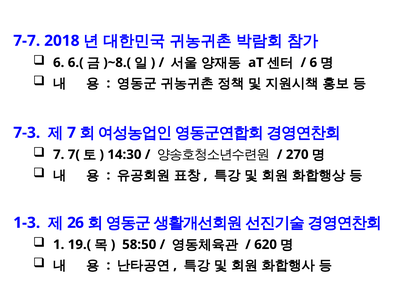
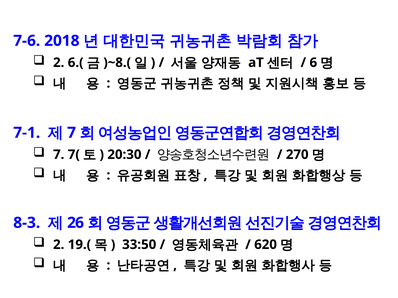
7-7: 7-7 -> 7-6
6 at (59, 63): 6 -> 2
7-3: 7-3 -> 7-1
14:30: 14:30 -> 20:30
1-3: 1-3 -> 8-3
1 at (59, 245): 1 -> 2
58:50: 58:50 -> 33:50
